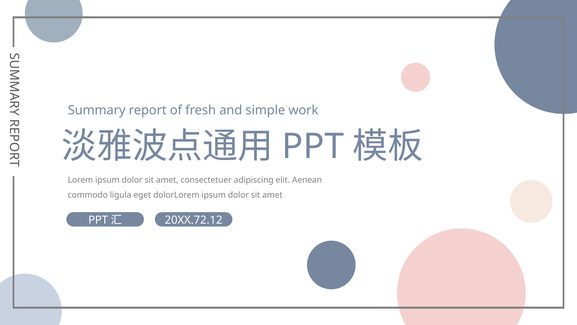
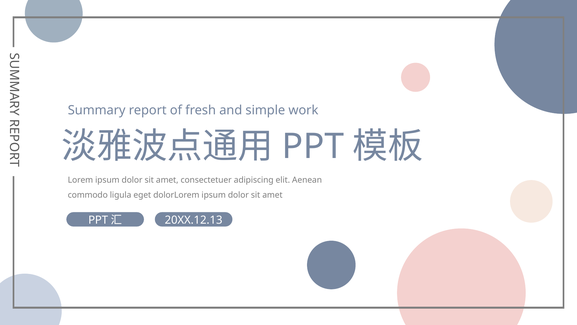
20XX.72.12: 20XX.72.12 -> 20XX.12.13
